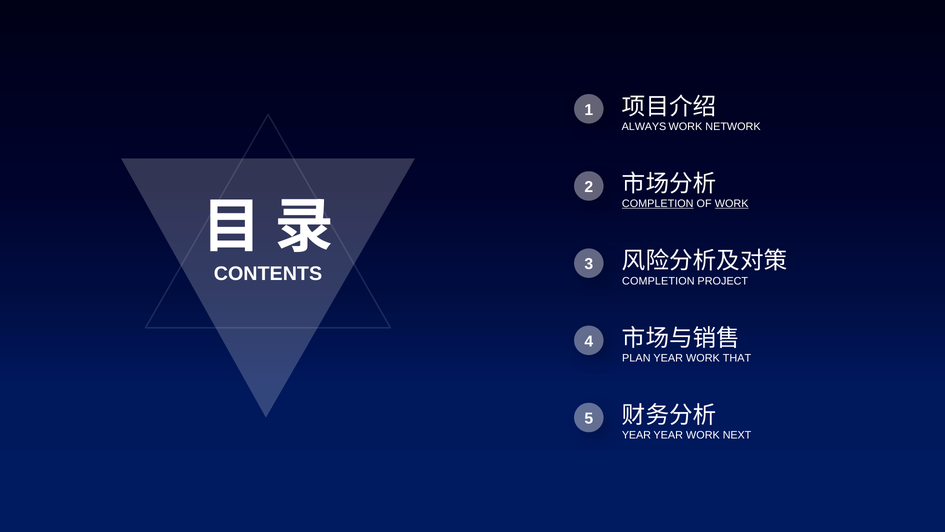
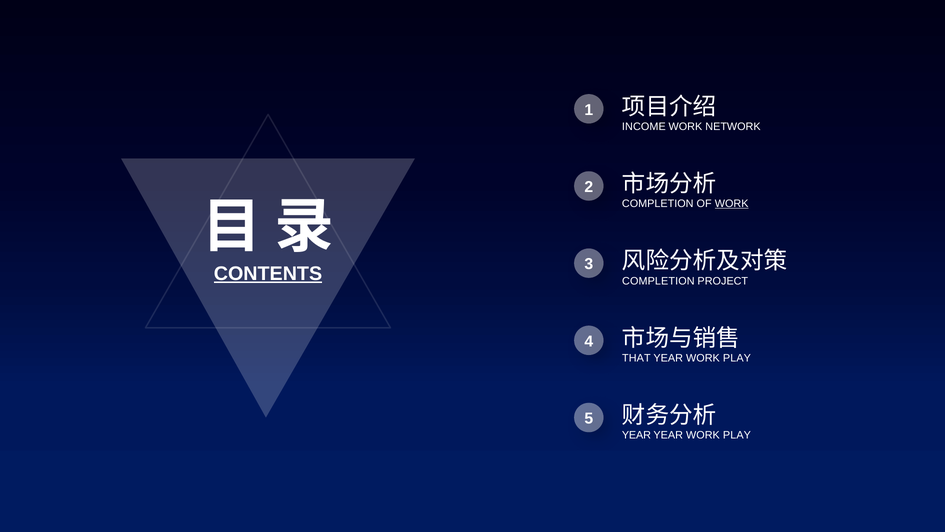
ALWAYS: ALWAYS -> INCOME
COMPLETION at (658, 204) underline: present -> none
CONTENTS underline: none -> present
PLAN: PLAN -> THAT
THAT at (737, 358): THAT -> PLAY
NEXT at (737, 435): NEXT -> PLAY
